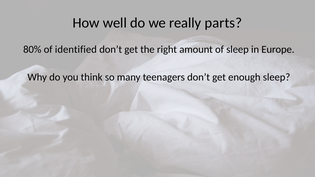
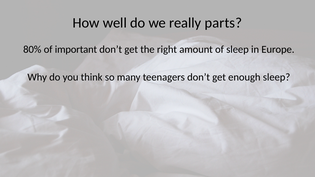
identified: identified -> important
